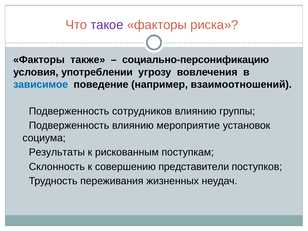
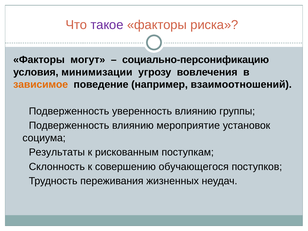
также: также -> могут
употреблении: употреблении -> минимизации
зависимое colour: blue -> orange
сотрудников: сотрудников -> уверенность
представители: представители -> обучающегося
